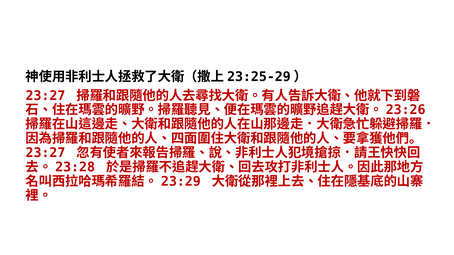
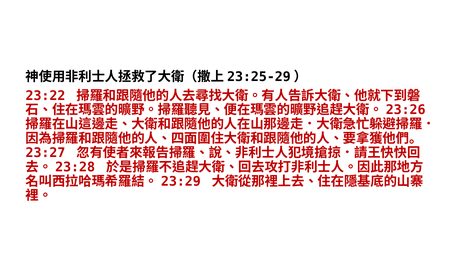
23:27 at (45, 96): 23:27 -> 23:22
